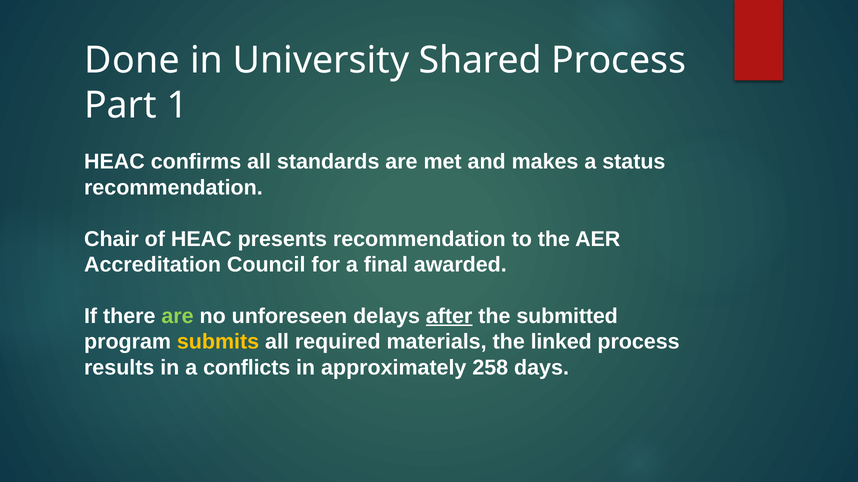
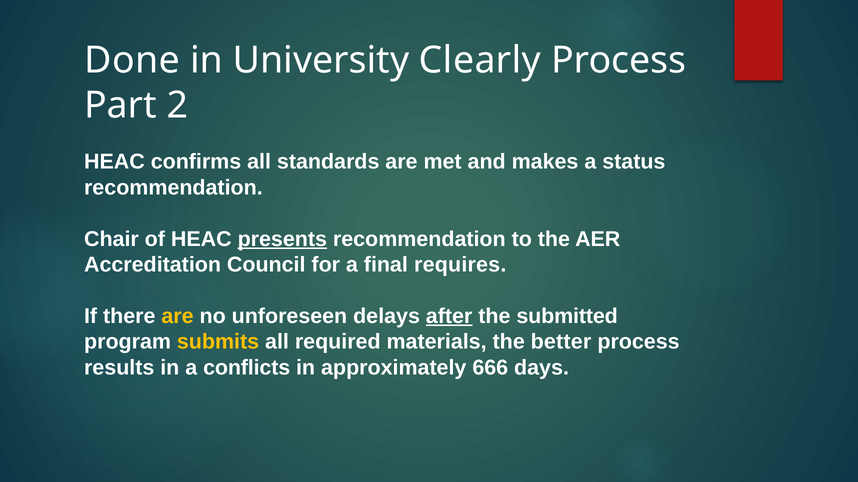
Shared: Shared -> Clearly
1: 1 -> 2
presents underline: none -> present
awarded: awarded -> requires
are at (178, 317) colour: light green -> yellow
linked: linked -> better
258: 258 -> 666
